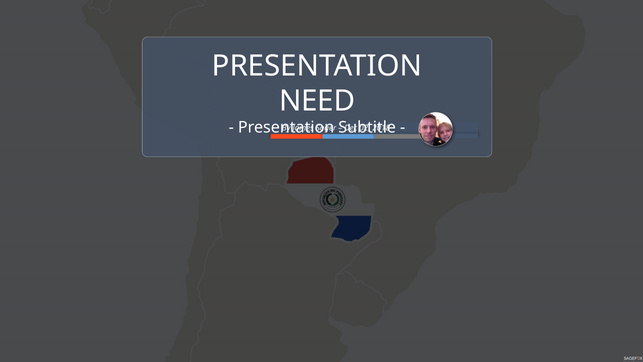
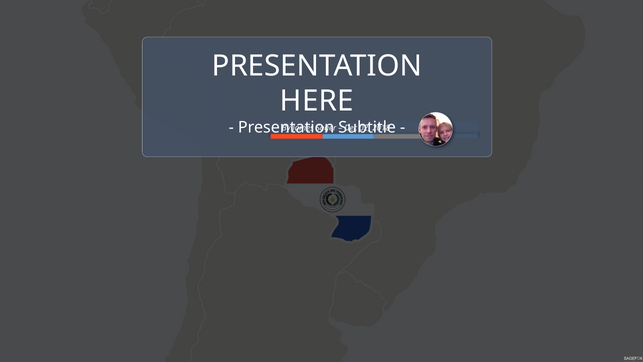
NEED: NEED -> HERE
